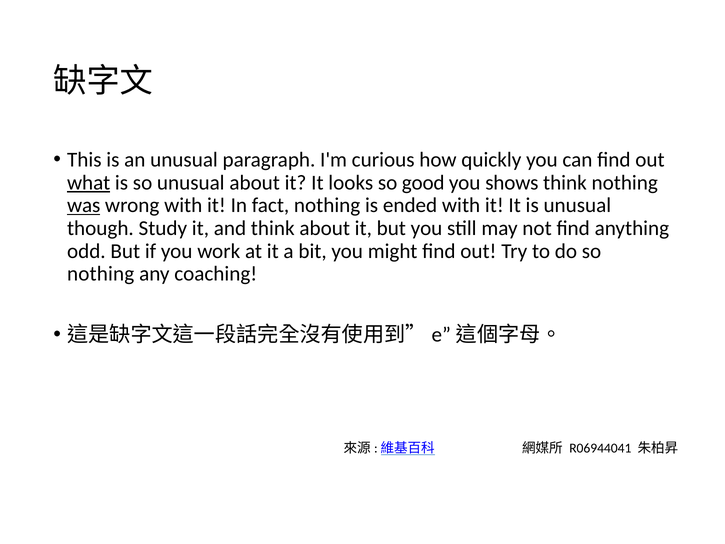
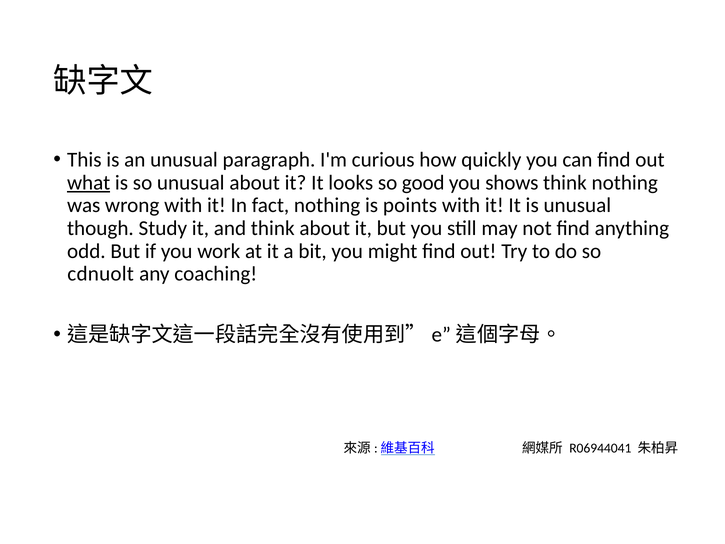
was underline: present -> none
ended: ended -> points
nothing at (101, 274): nothing -> cdnuolt
